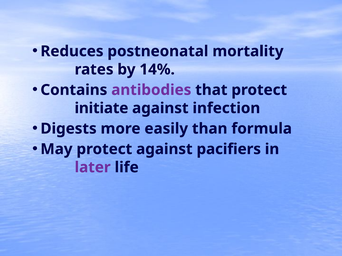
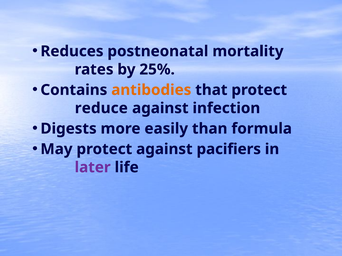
14%: 14% -> 25%
antibodies colour: purple -> orange
initiate: initiate -> reduce
